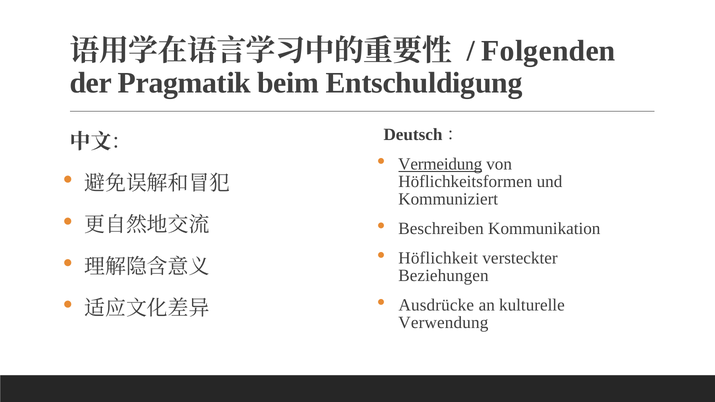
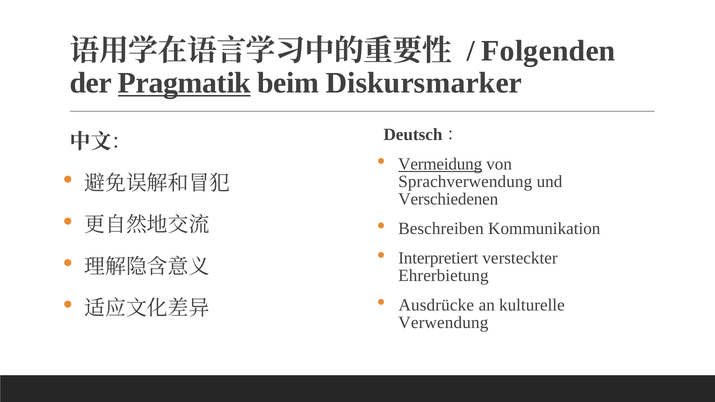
Pragmatik underline: none -> present
Entschuldigung: Entschuldigung -> Diskursmarker
Höflichkeitsformen: Höflichkeitsformen -> Sprachverwendung
Kommuniziert: Kommuniziert -> Verschiedenen
Höflichkeit: Höflichkeit -> Interpretiert
Beziehungen: Beziehungen -> Ehrerbietung
